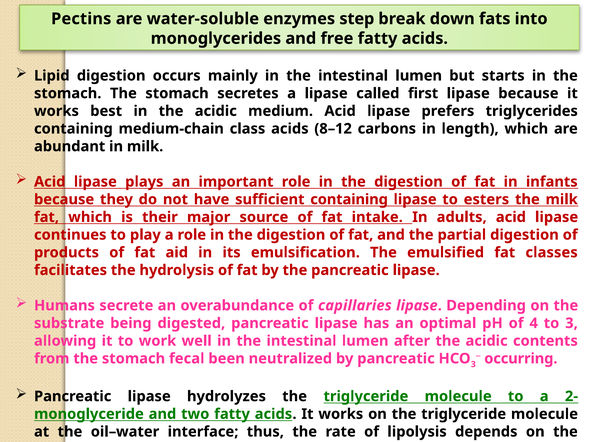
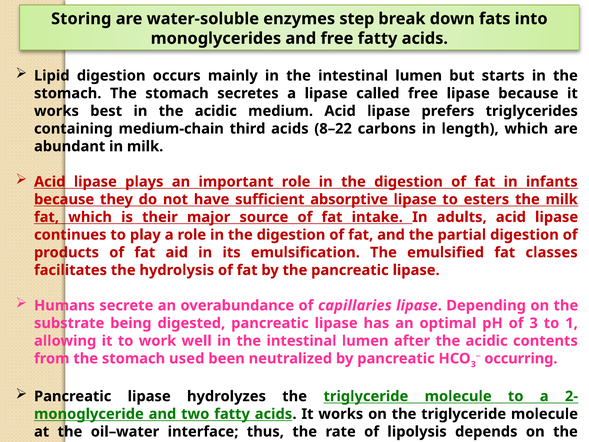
Pectins: Pectins -> Storing
called first: first -> free
class: class -> third
8–12: 8–12 -> 8–22
sufficient containing: containing -> absorptive
of 4: 4 -> 3
to 3: 3 -> 1
fecal: fecal -> used
